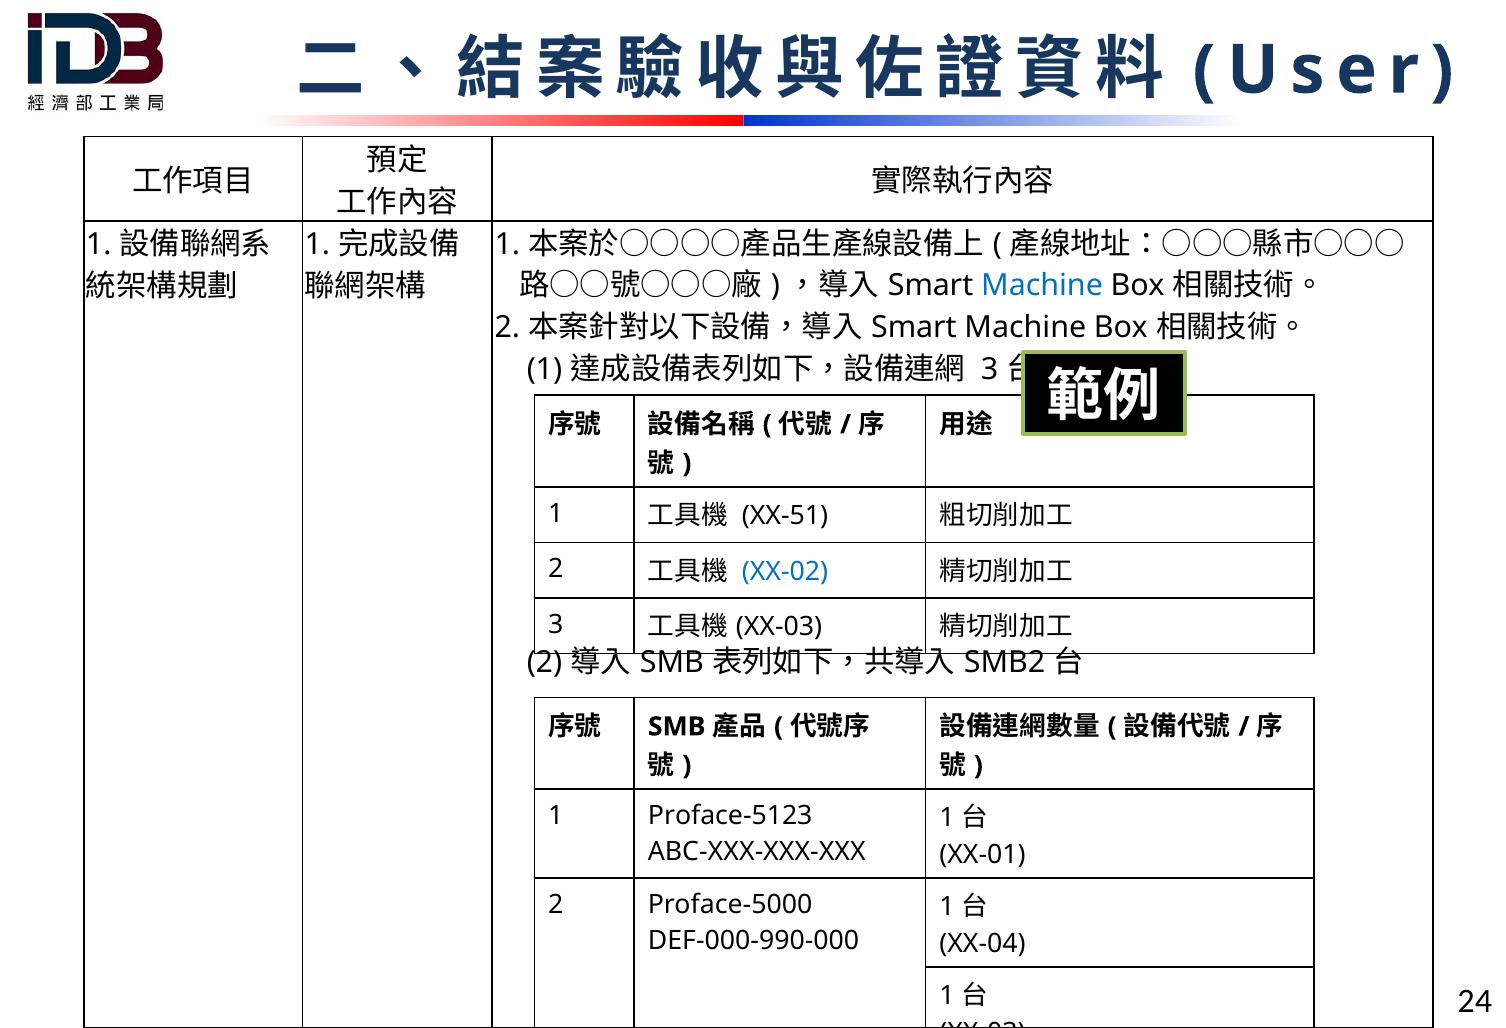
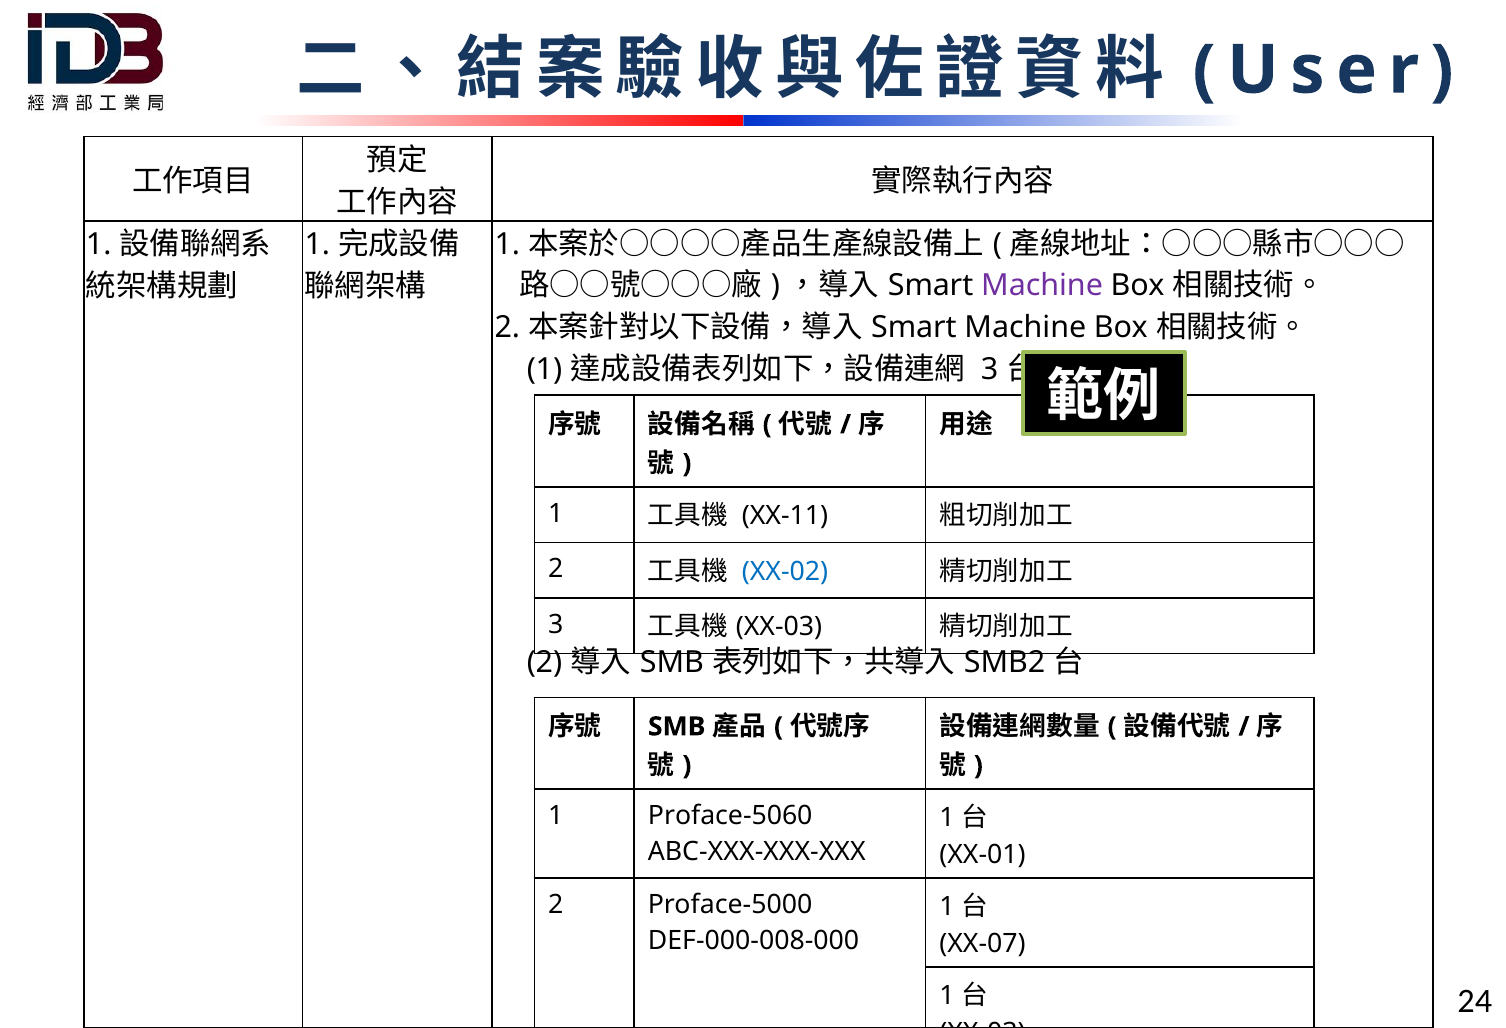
Machine at (1042, 286) colour: blue -> purple
XX-51: XX-51 -> XX-11
Proface-5123: Proface-5123 -> Proface-5060
DEF-000-990-000: DEF-000-990-000 -> DEF-000-008-000
XX-04: XX-04 -> XX-07
